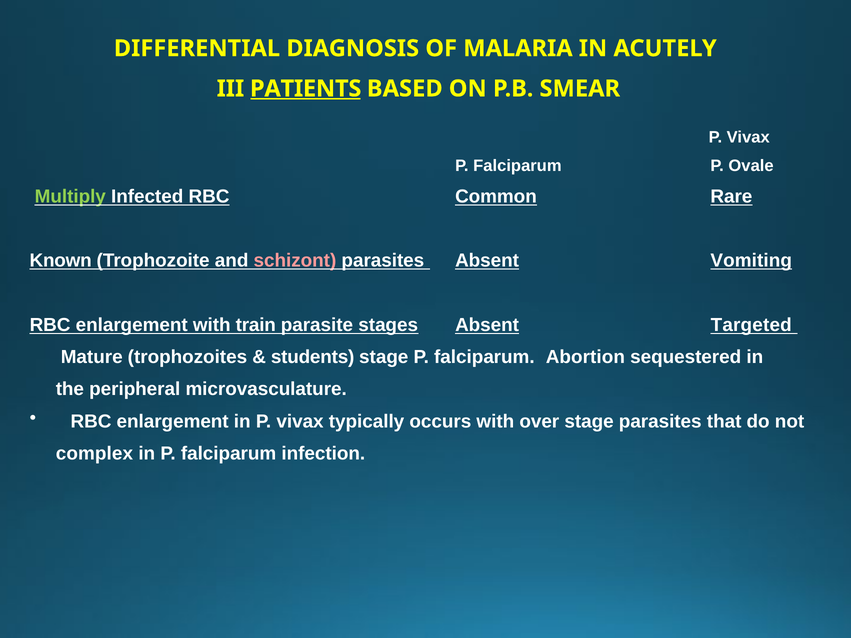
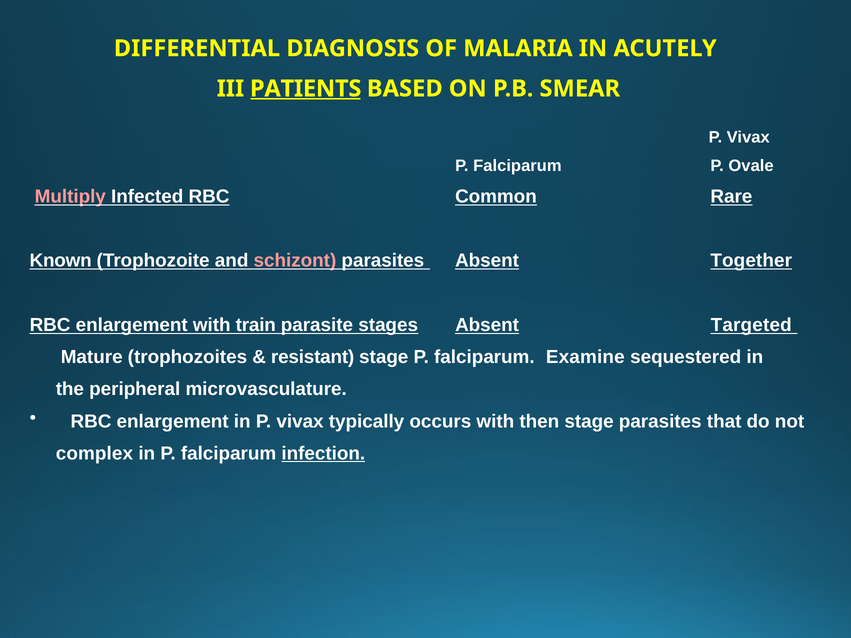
Multiply colour: light green -> pink
Vomiting: Vomiting -> Together
students: students -> resistant
Abortion: Abortion -> Examine
over: over -> then
infection underline: none -> present
